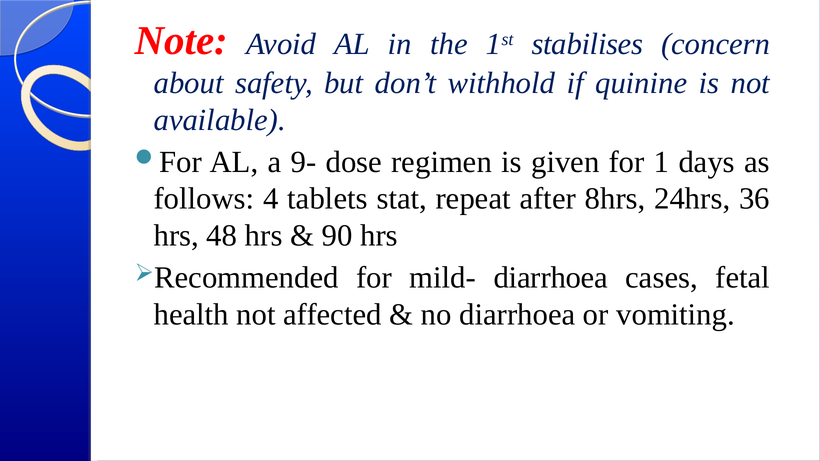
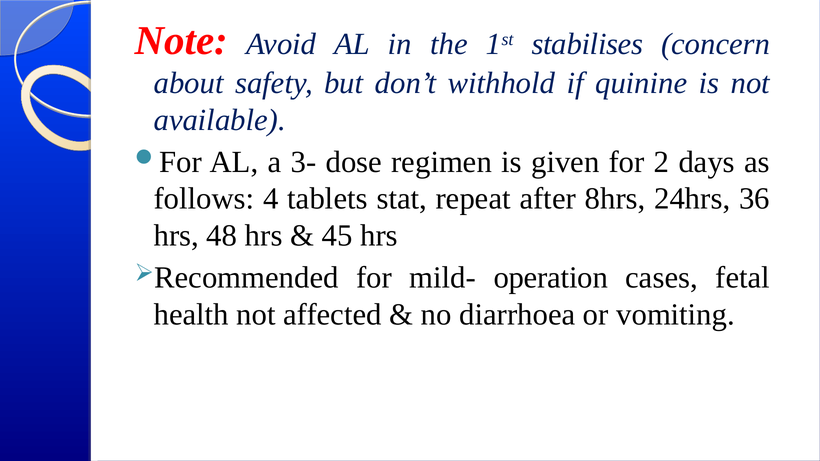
9-: 9- -> 3-
1: 1 -> 2
90: 90 -> 45
mild- diarrhoea: diarrhoea -> operation
